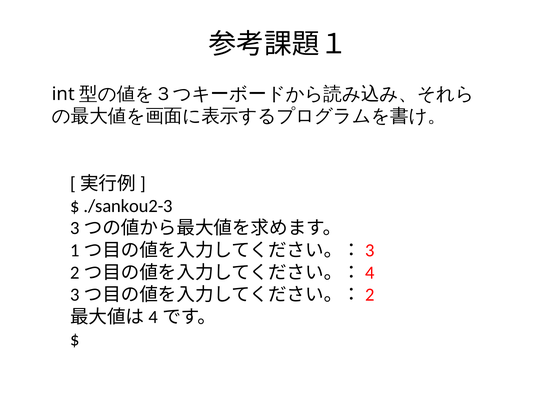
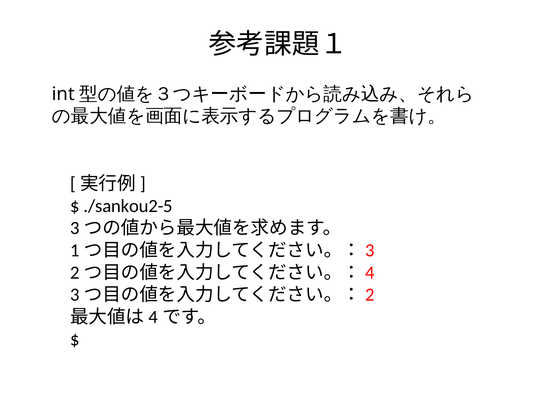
./sankou2-3: ./sankou2-3 -> ./sankou2-5
